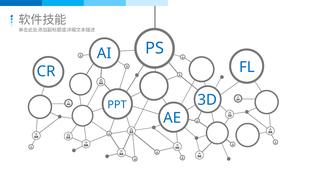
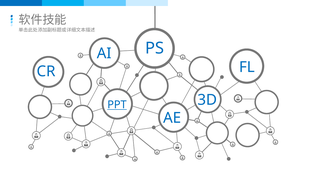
PPT underline: none -> present
